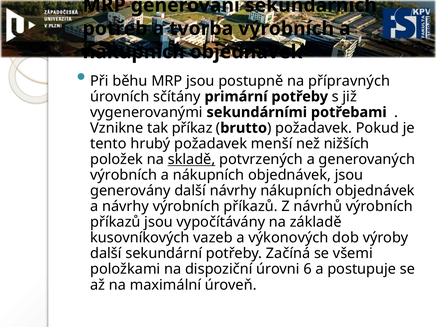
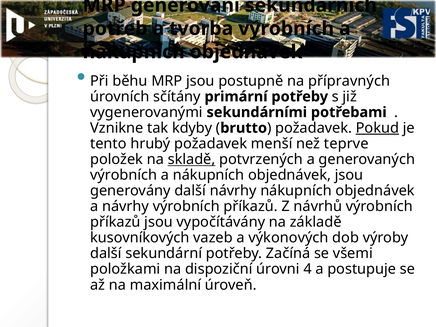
příkaz: příkaz -> kdyby
Pokud underline: none -> present
nižších: nižších -> teprve
6: 6 -> 4
